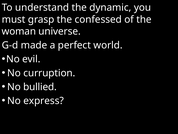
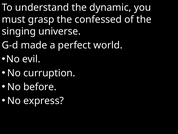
woman: woman -> singing
bullied: bullied -> before
